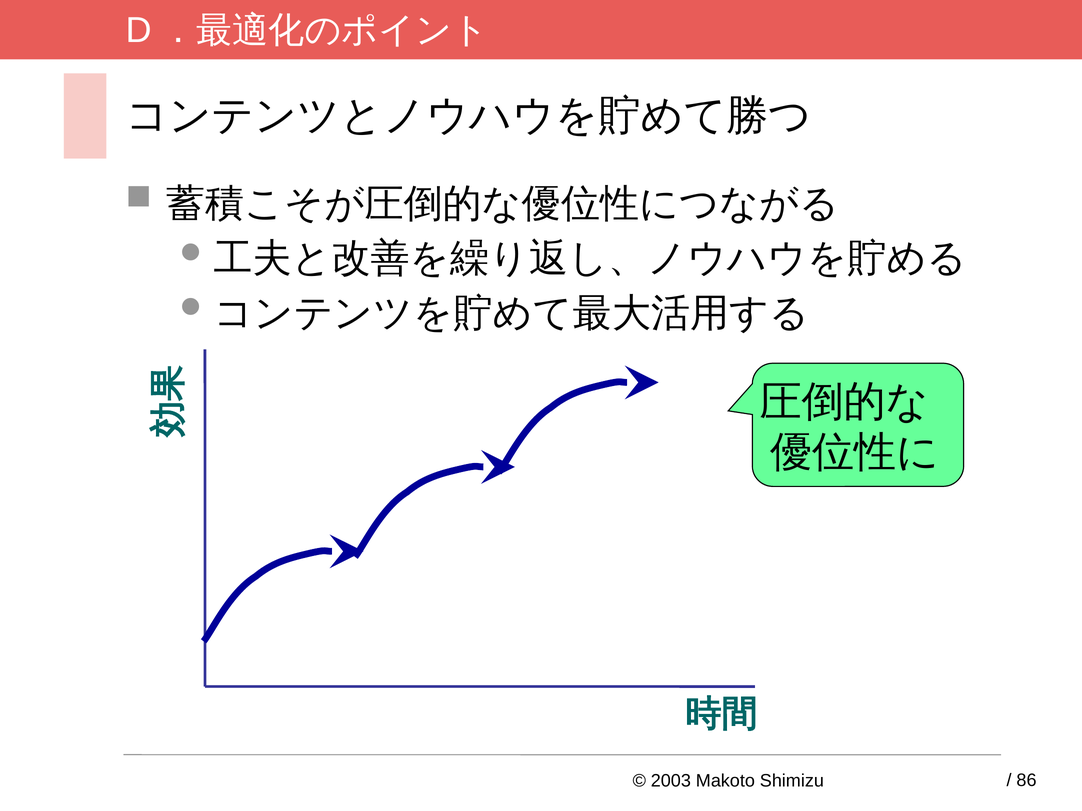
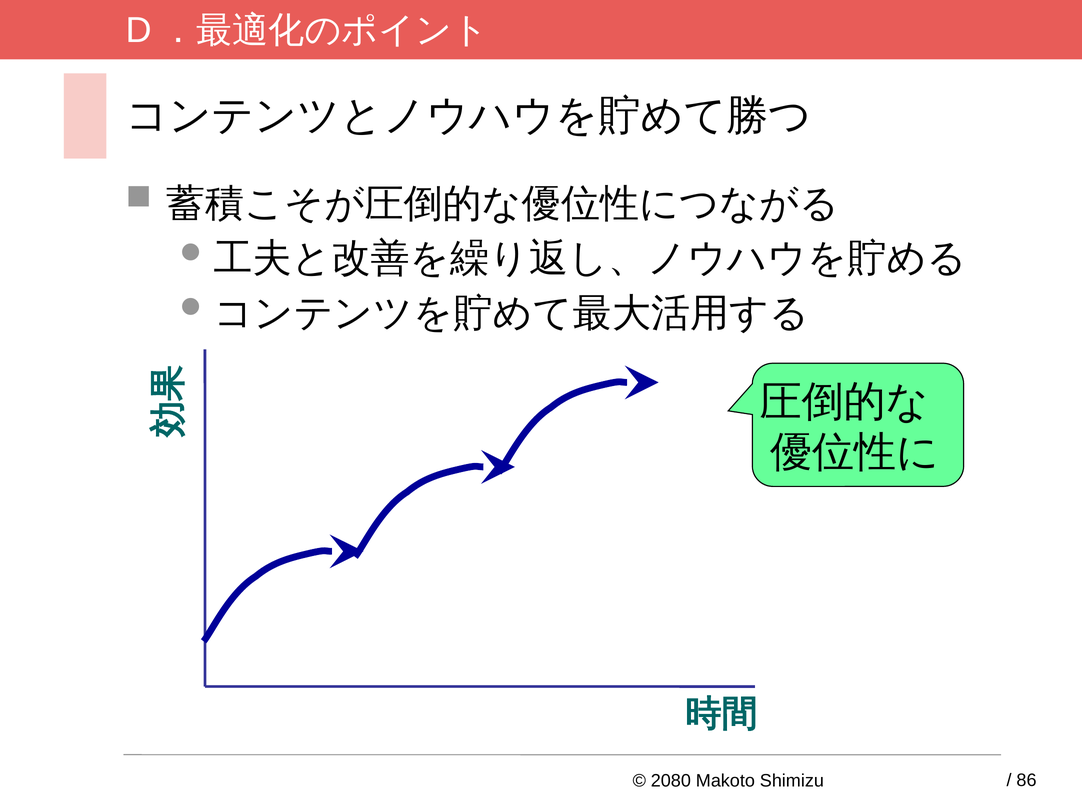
2003: 2003 -> 2080
